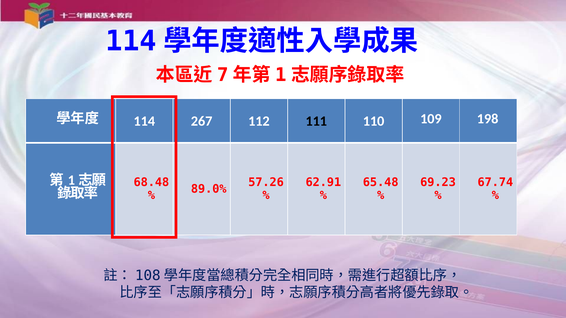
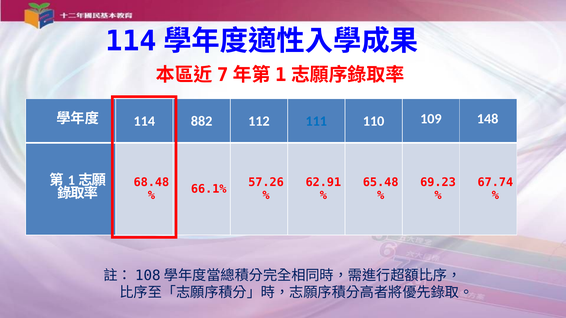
267: 267 -> 882
111 colour: black -> blue
198: 198 -> 148
89.0%: 89.0% -> 66.1%
